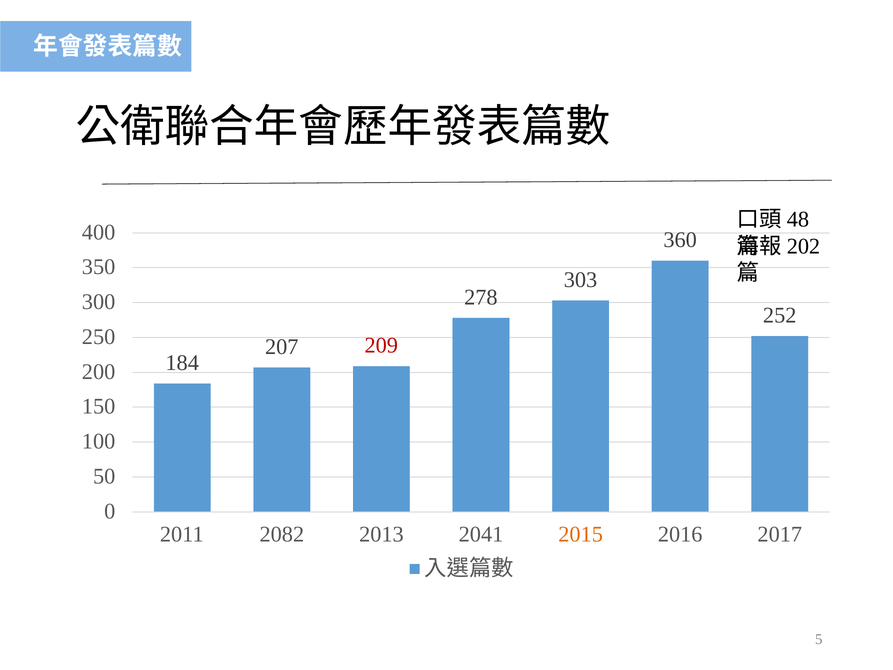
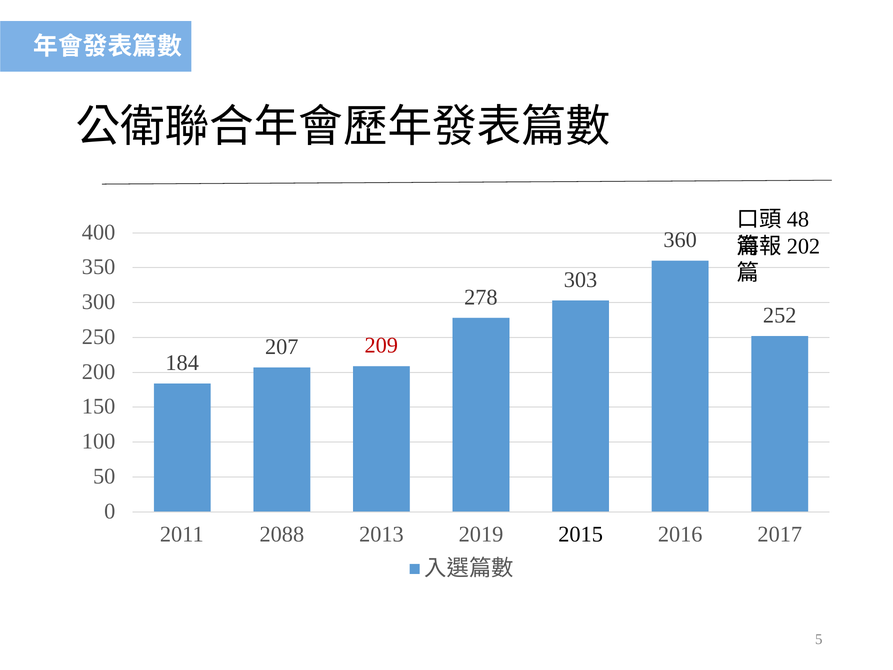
2082: 2082 -> 2088
2041: 2041 -> 2019
2015 colour: orange -> black
